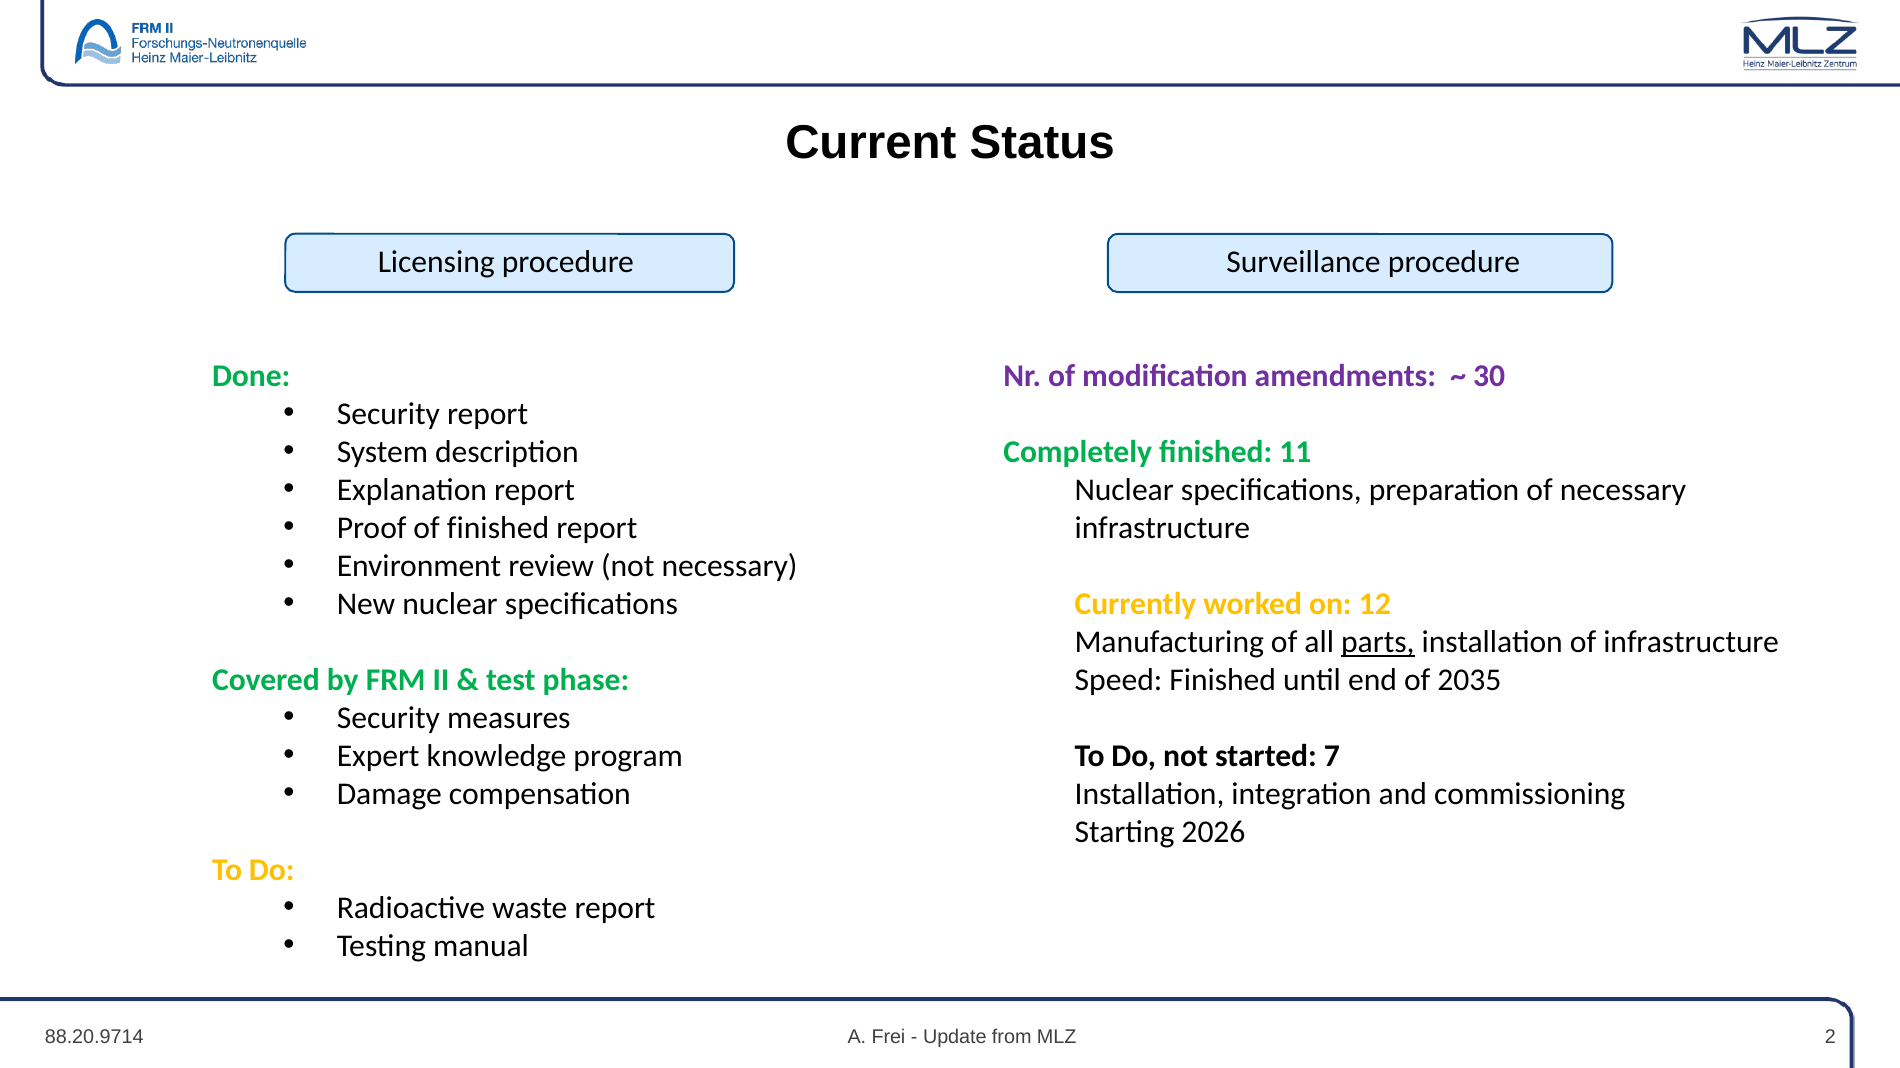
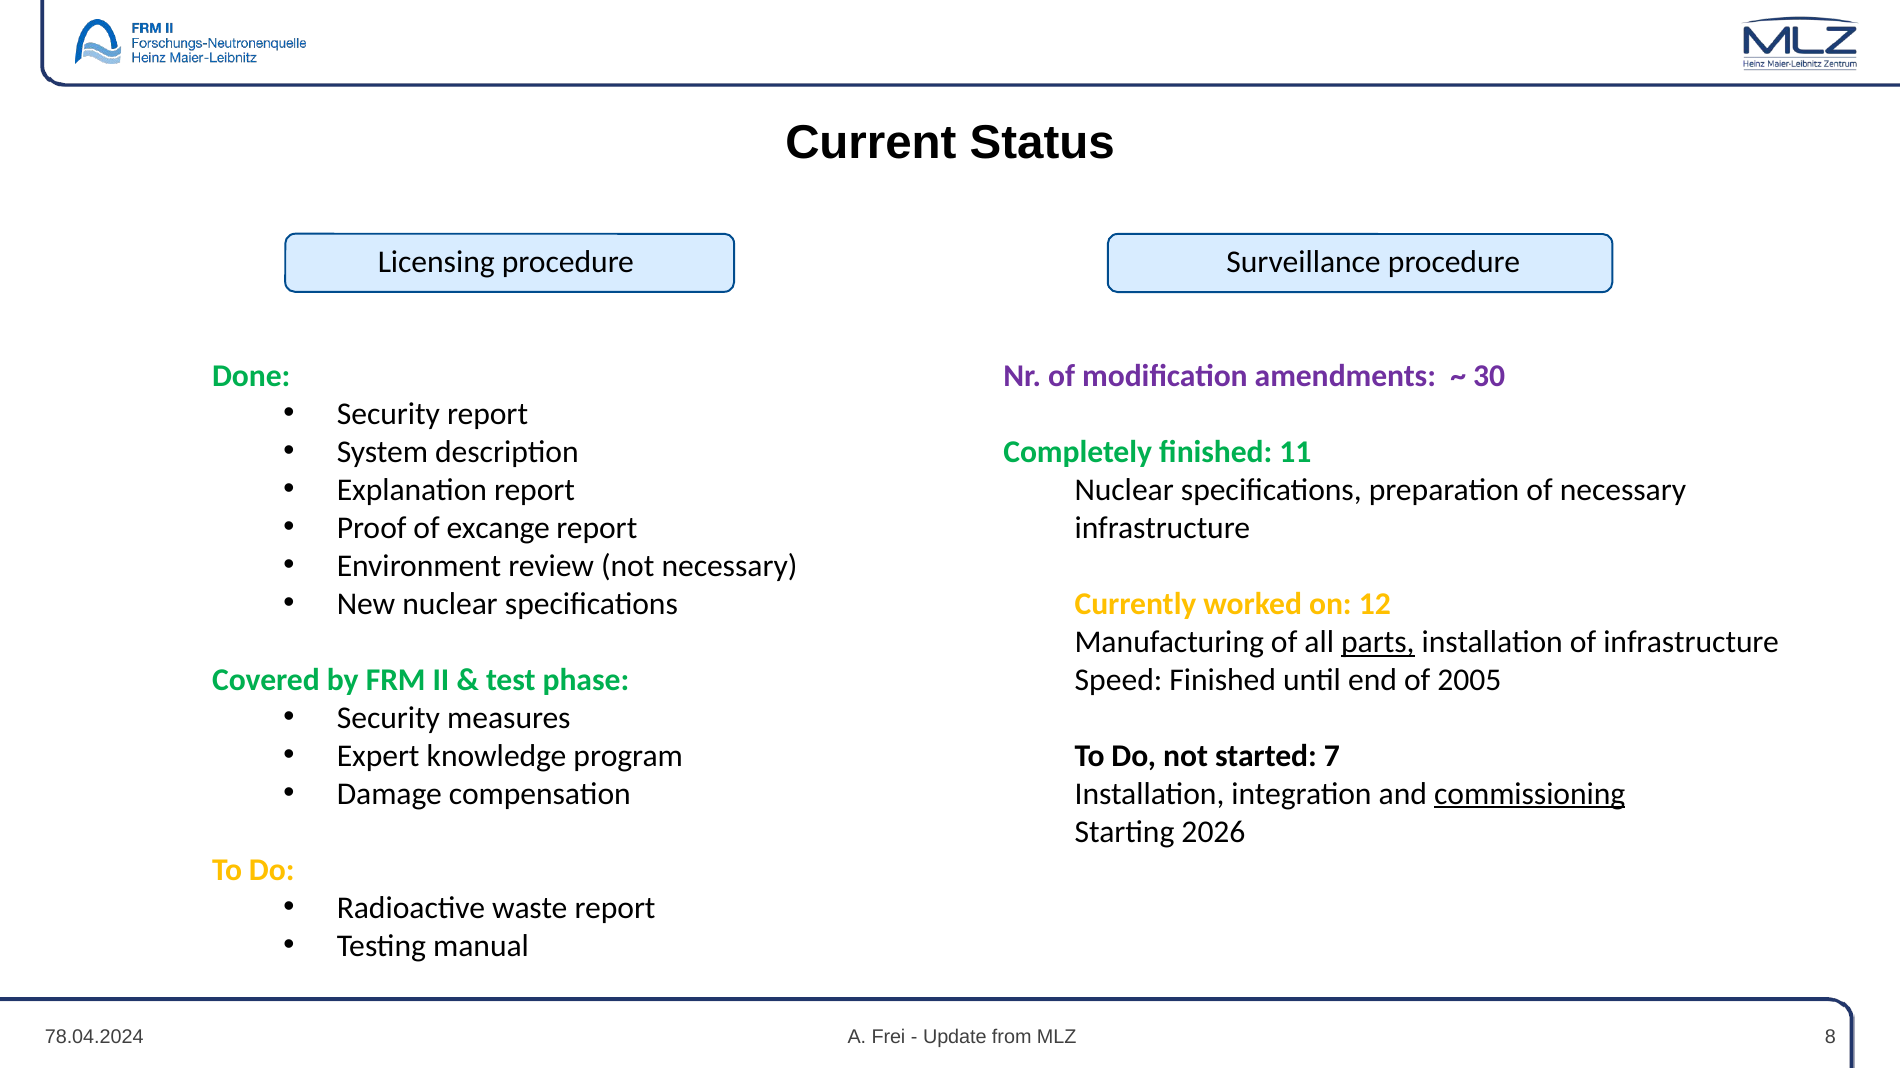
of finished: finished -> excange
2035: 2035 -> 2005
commissioning underline: none -> present
88.20.9714: 88.20.9714 -> 78.04.2024
2: 2 -> 8
